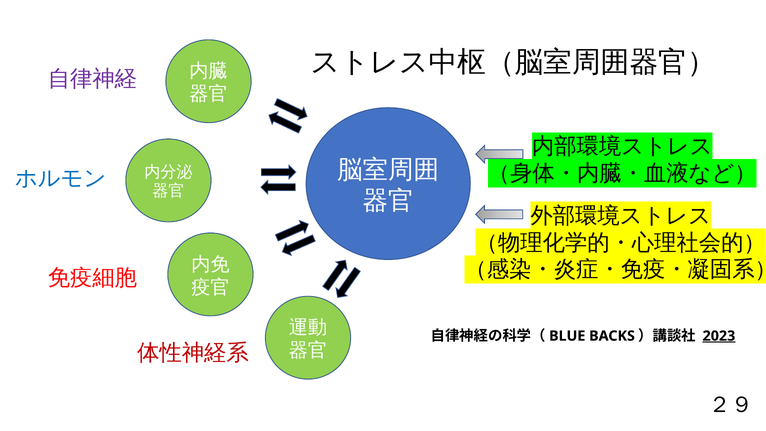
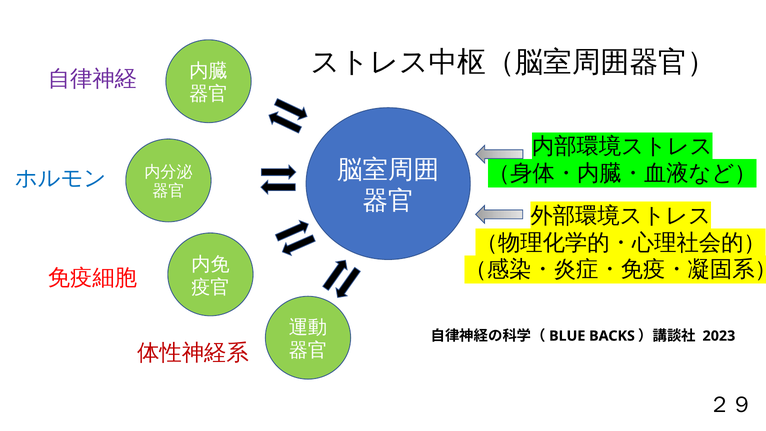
2023 underline: present -> none
